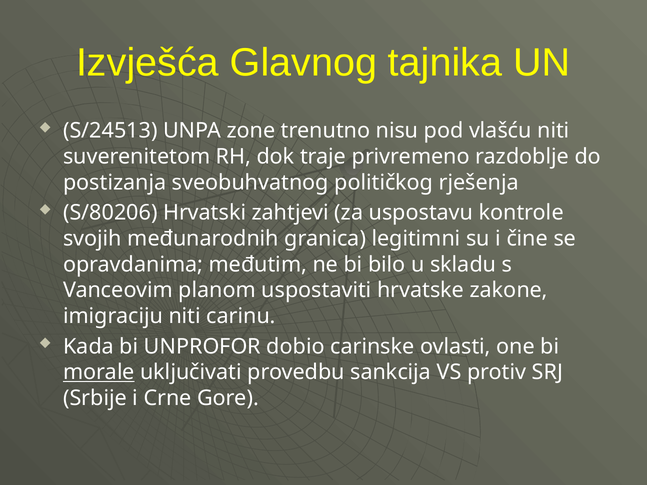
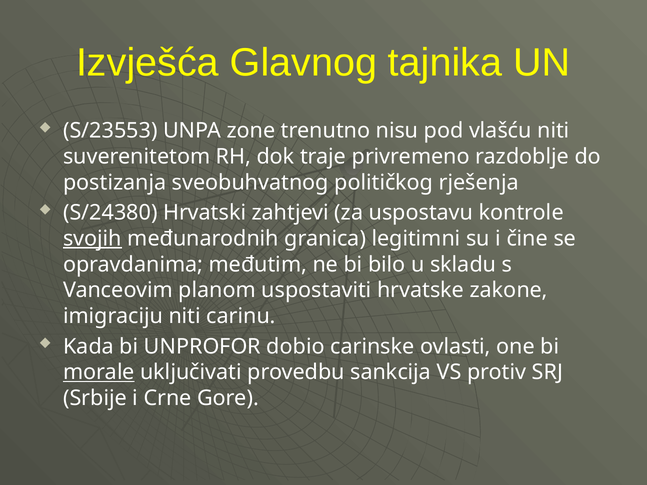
S/24513: S/24513 -> S/23553
S/80206: S/80206 -> S/24380
svojih underline: none -> present
